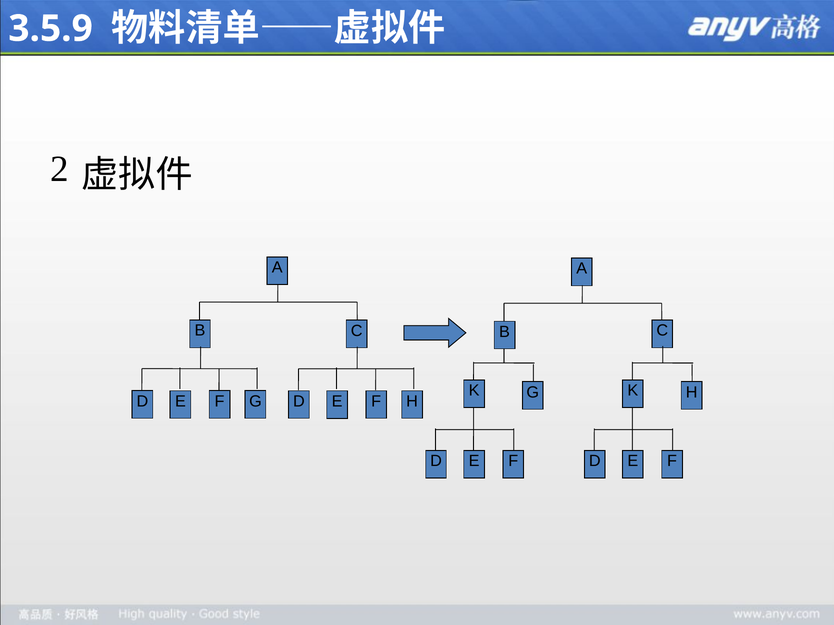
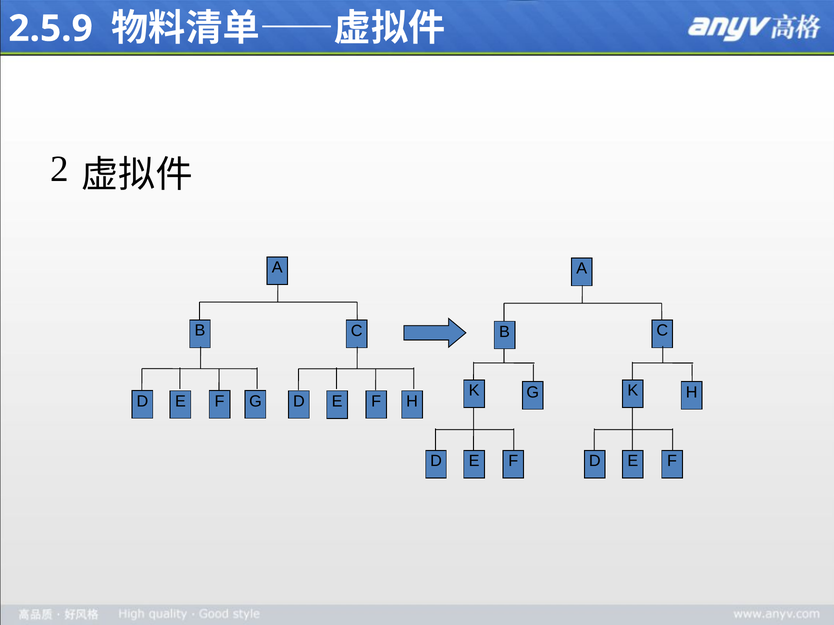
3.5.9: 3.5.9 -> 2.5.9
